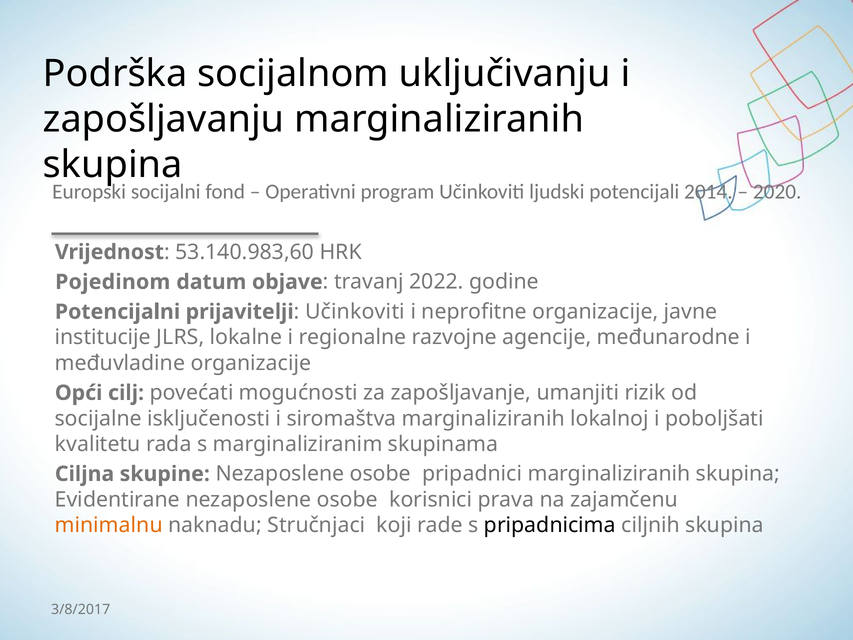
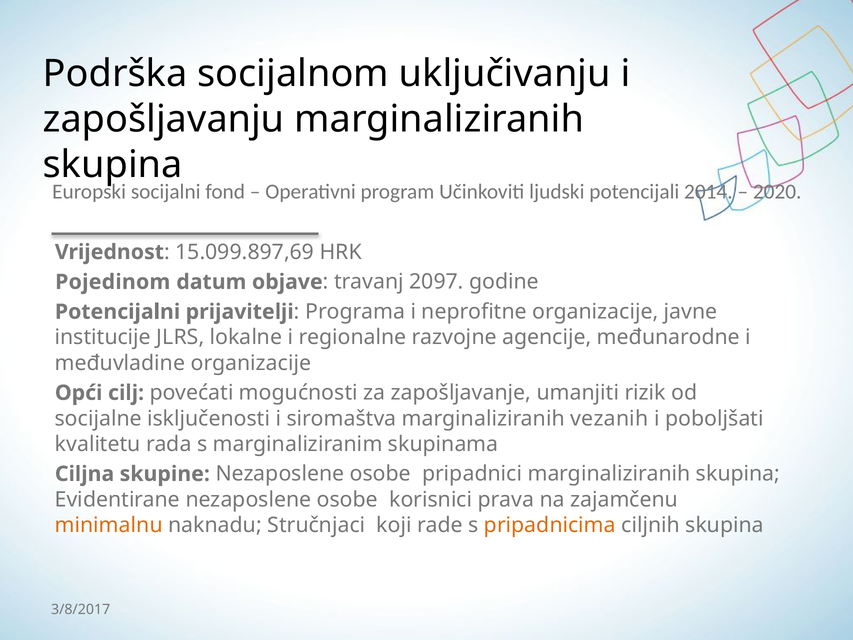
53.140.983,60: 53.140.983,60 -> 15.099.897,69
2022: 2022 -> 2097
Učinkoviti at (355, 312): Učinkoviti -> Programa
lokalnoj: lokalnoj -> vezanih
pripadnicima colour: black -> orange
